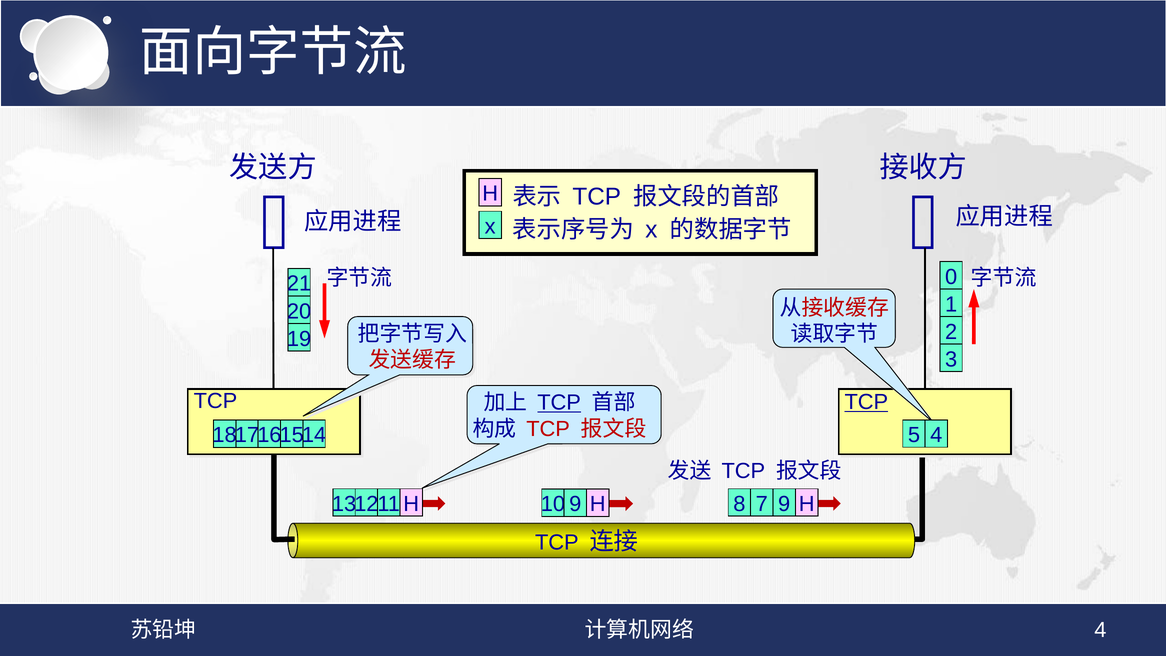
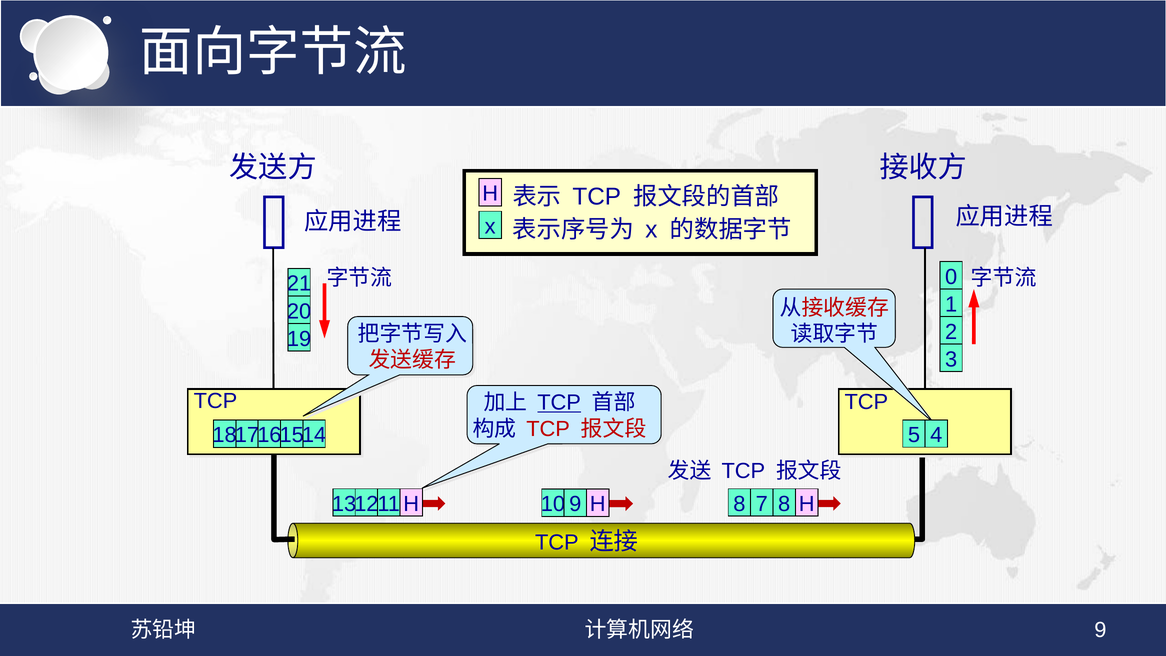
TCP at (866, 402) underline: present -> none
7 9: 9 -> 8
4 at (1100, 630): 4 -> 9
